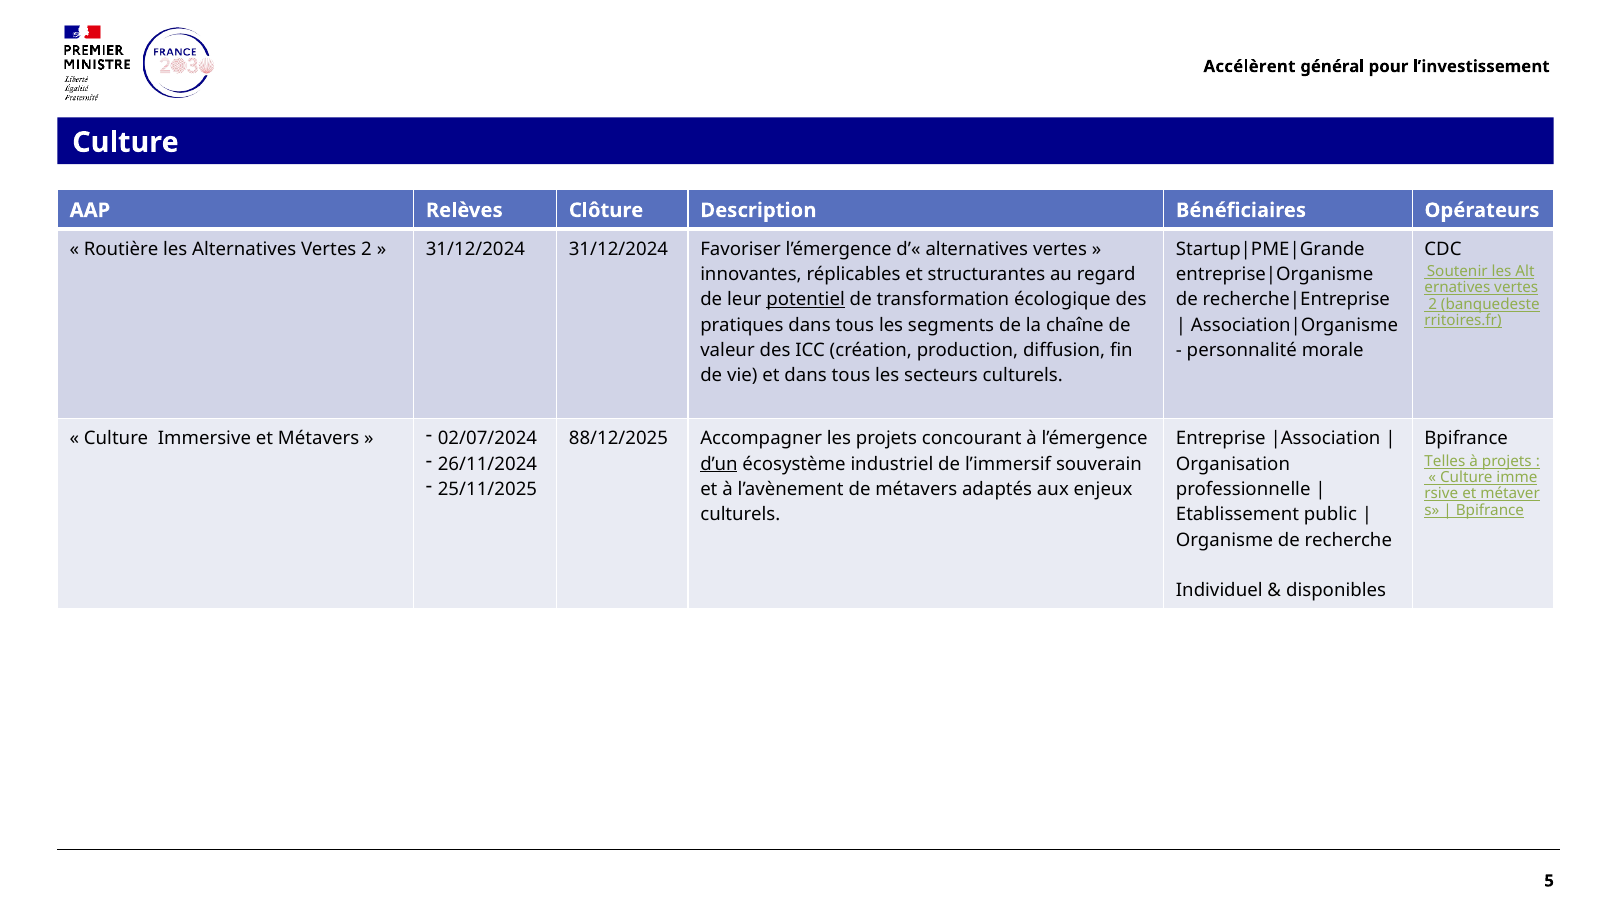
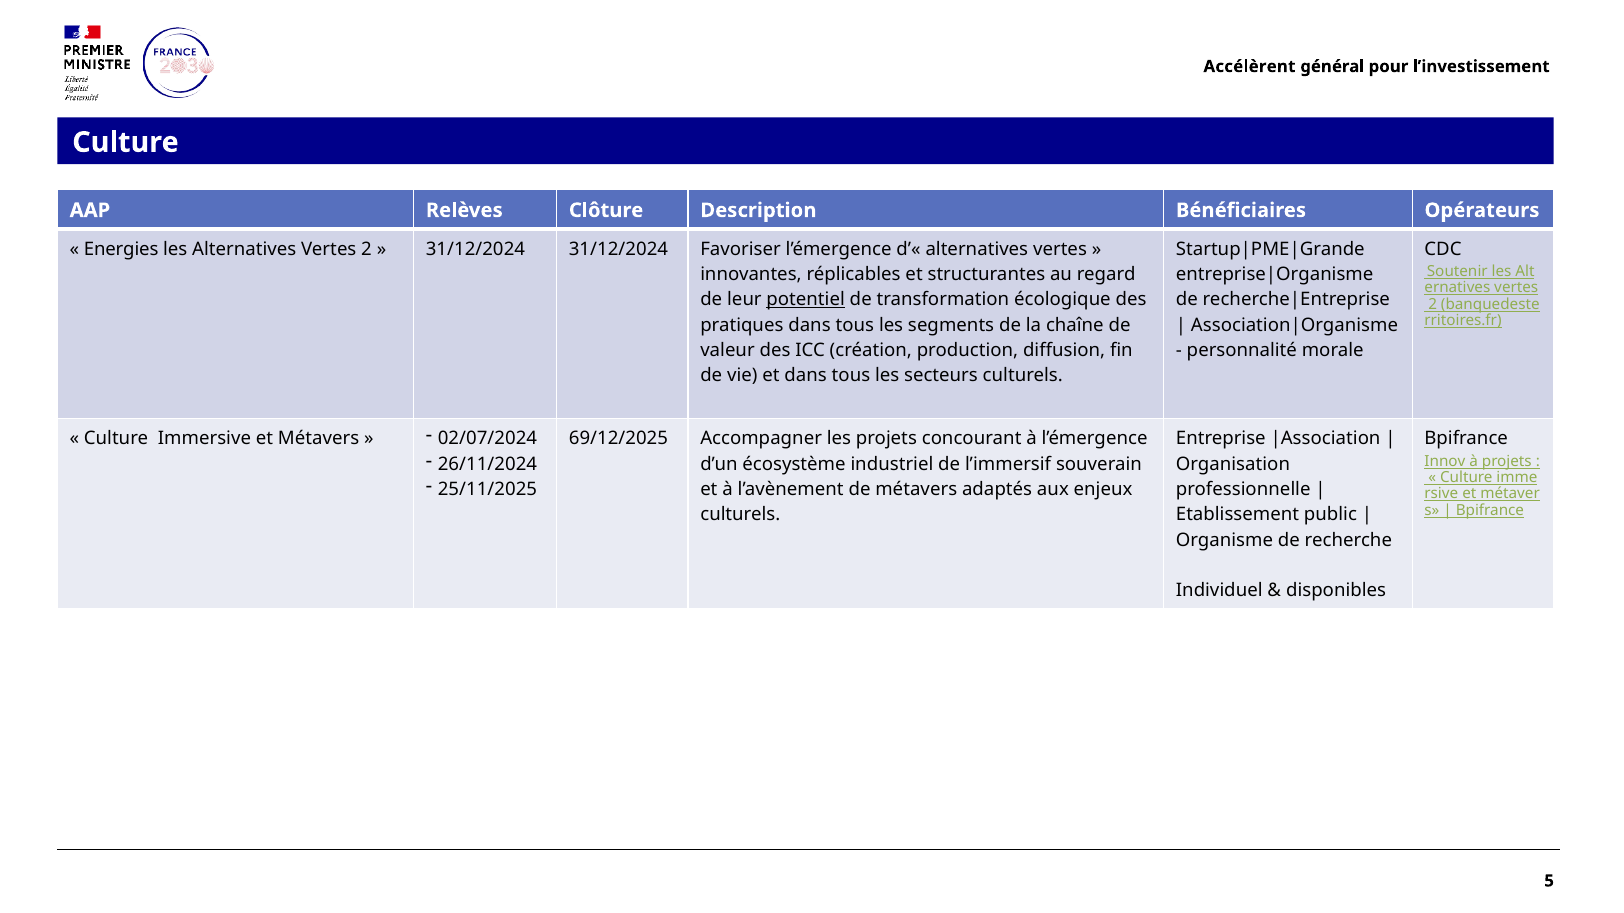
Routière: Routière -> Energies
88/12/2025: 88/12/2025 -> 69/12/2025
Telles: Telles -> Innov
d’un underline: present -> none
